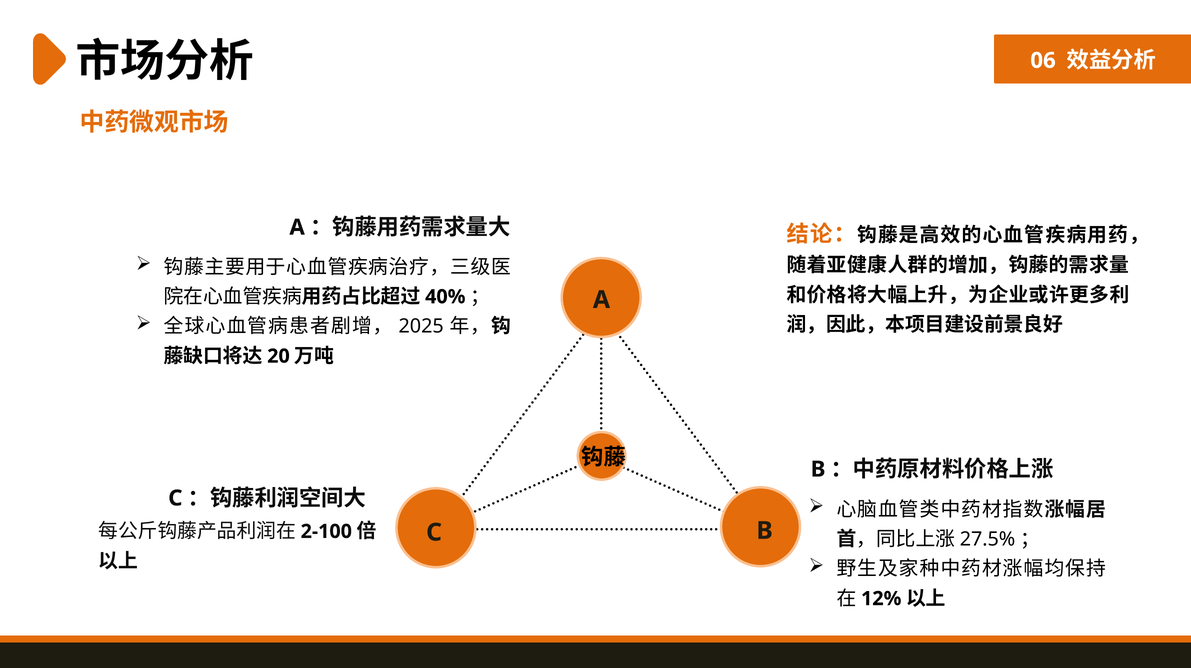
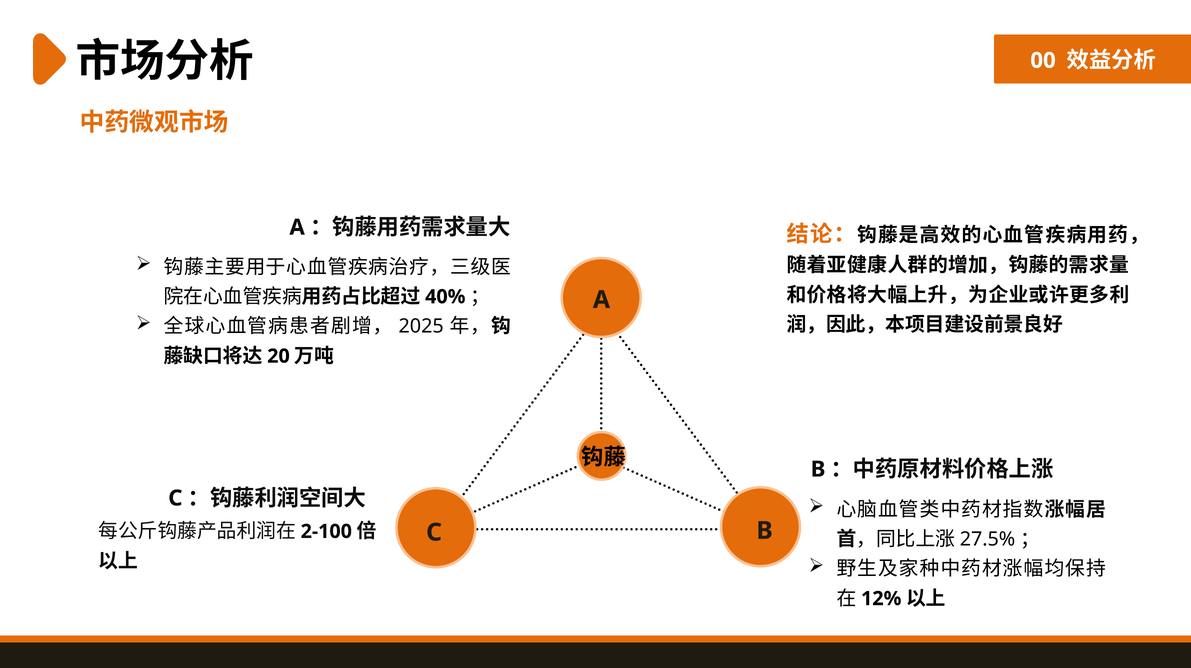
06: 06 -> 00
